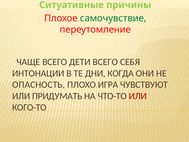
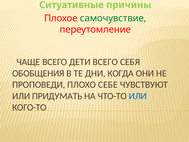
ИНТОНАЦИИ: ИНТОНАЦИИ -> ОБОБЩЕНИЯ
ОПАСНОСТЬ: ОПАСНОСТЬ -> ПРОПОВЕДИ
ИГРА: ИГРА -> СЕБЕ
ИЛИ at (138, 96) colour: red -> blue
